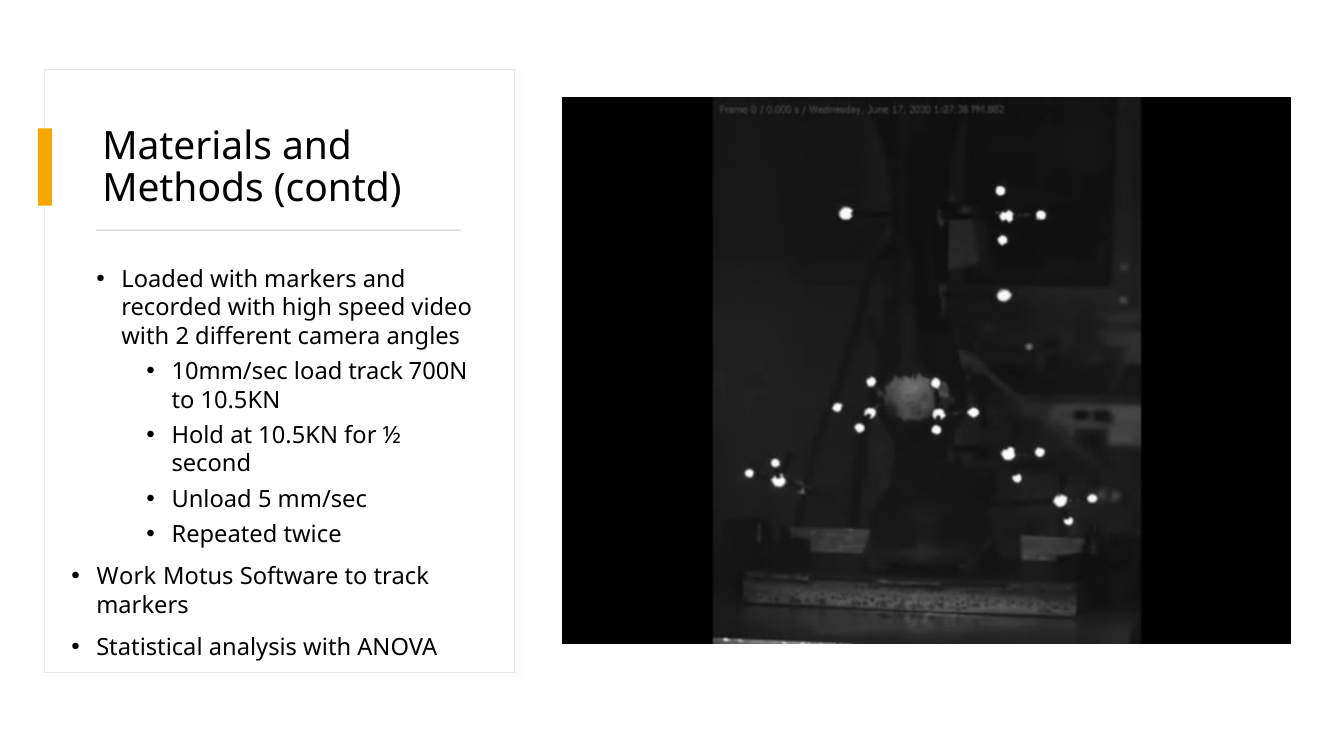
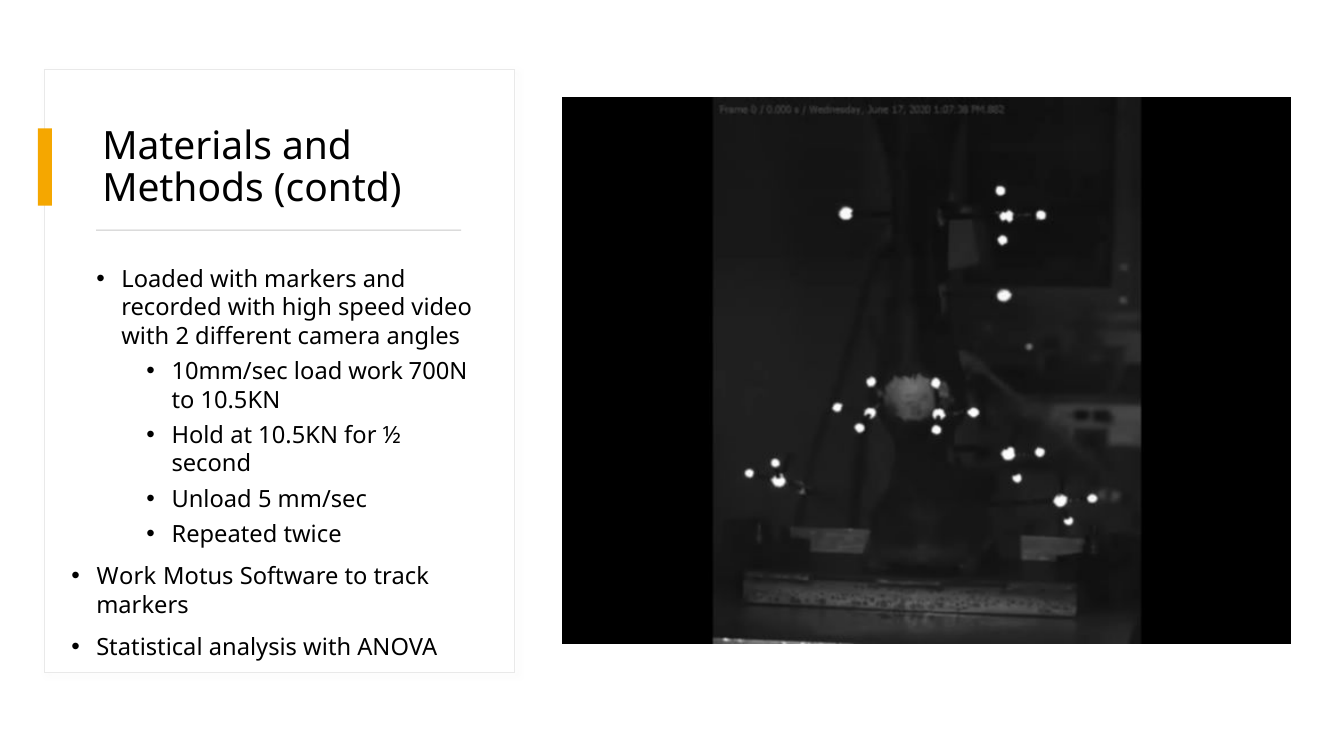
load track: track -> work
